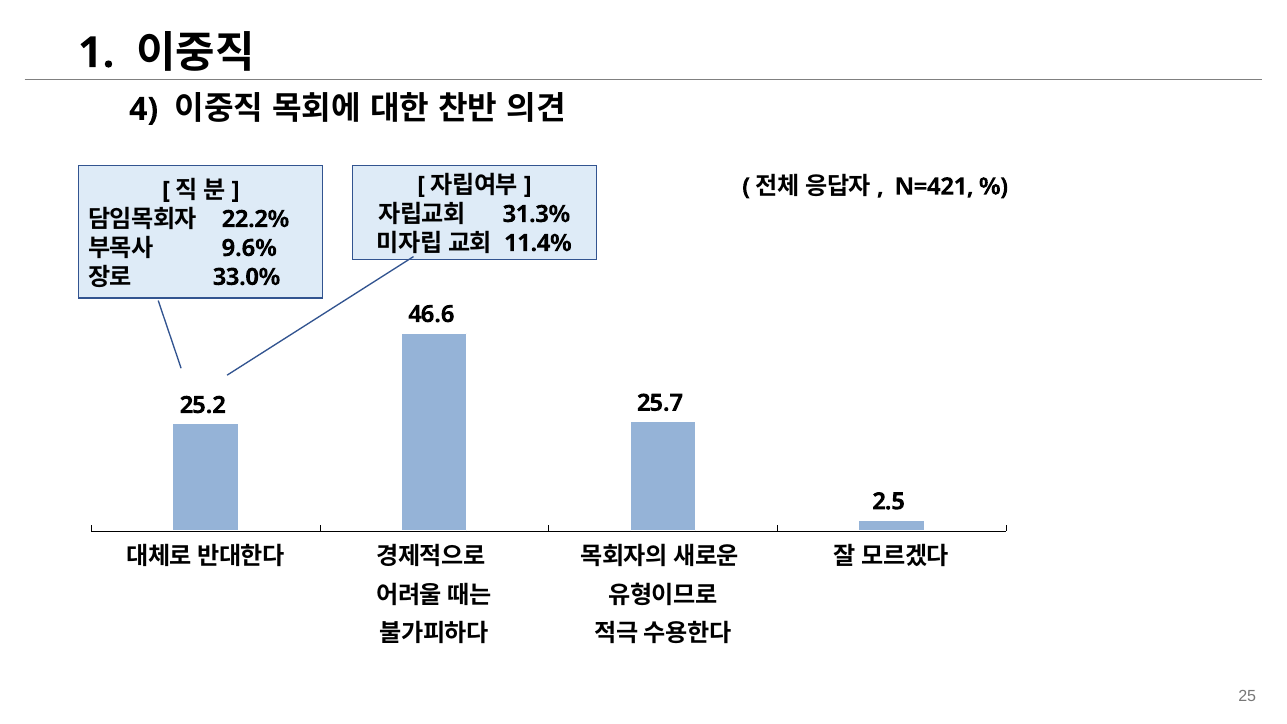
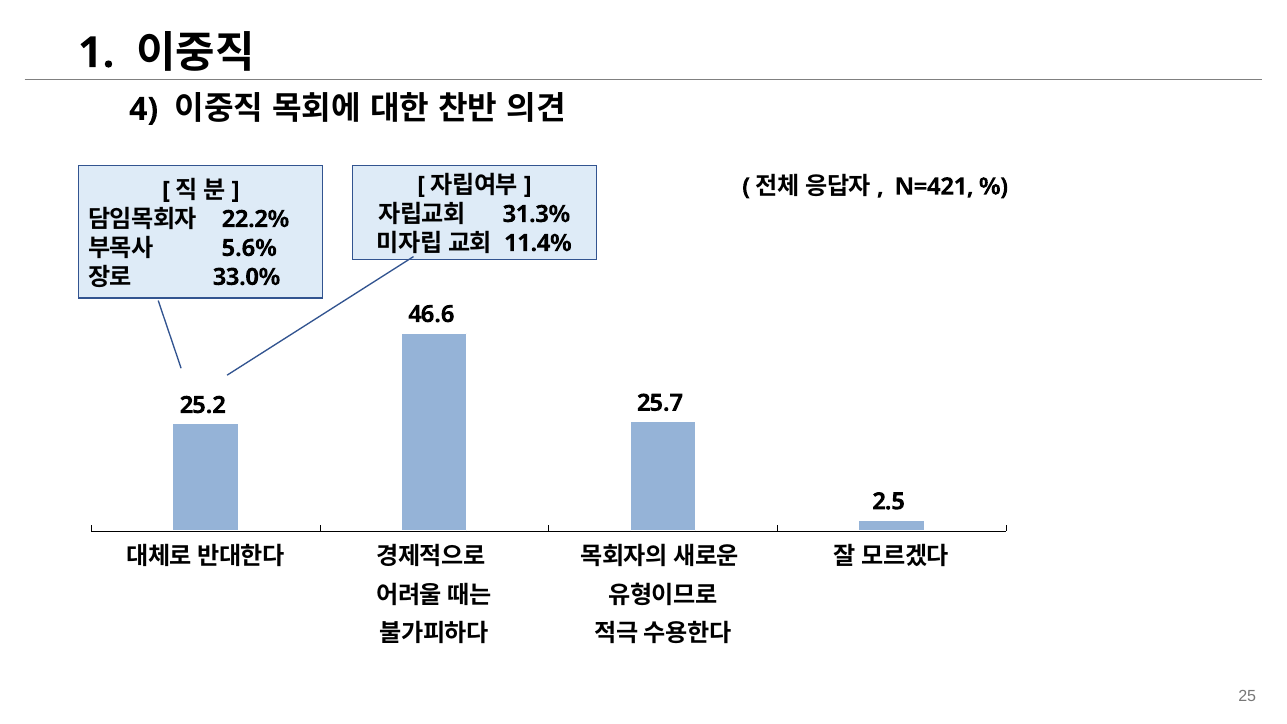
9.6%: 9.6% -> 5.6%
